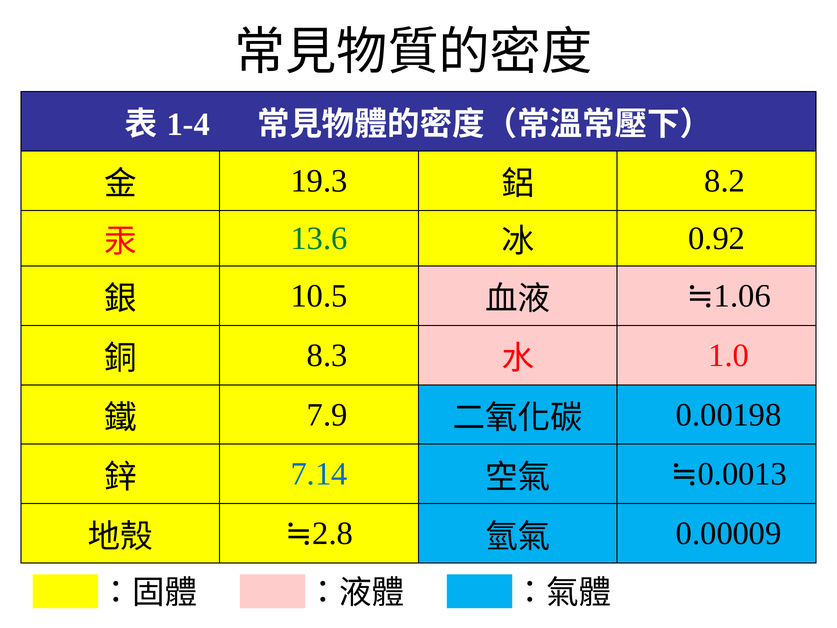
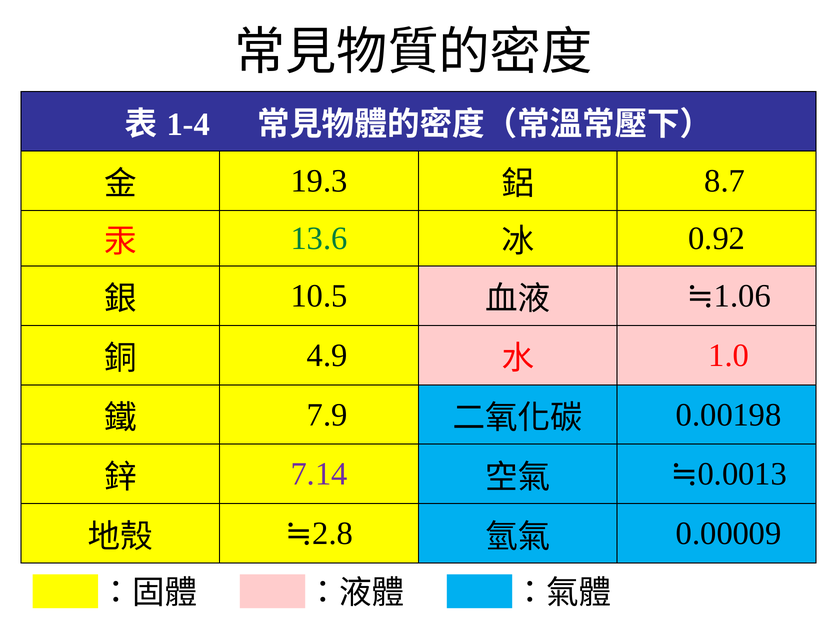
8.2: 8.2 -> 8.7
8.3: 8.3 -> 4.9
7.14 colour: blue -> purple
